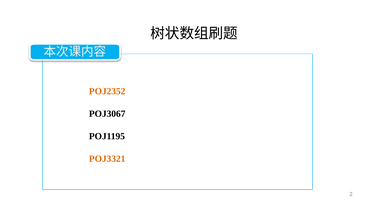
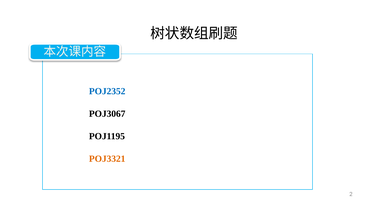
POJ2352 colour: orange -> blue
